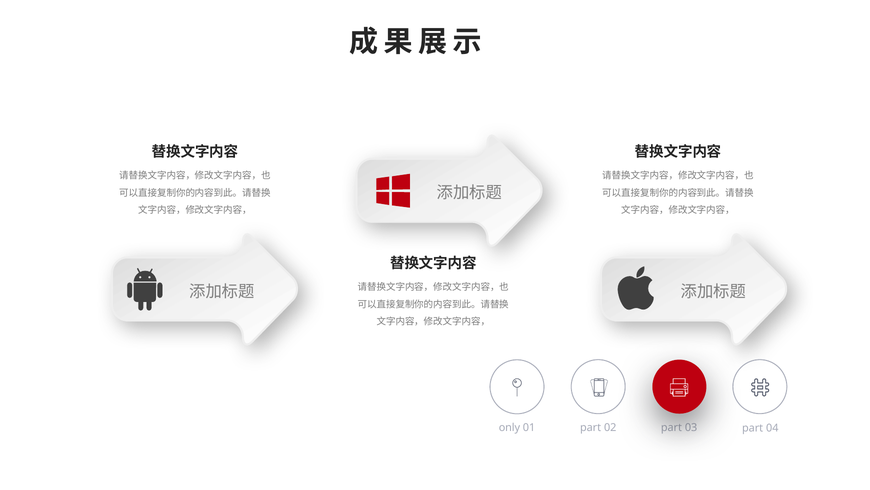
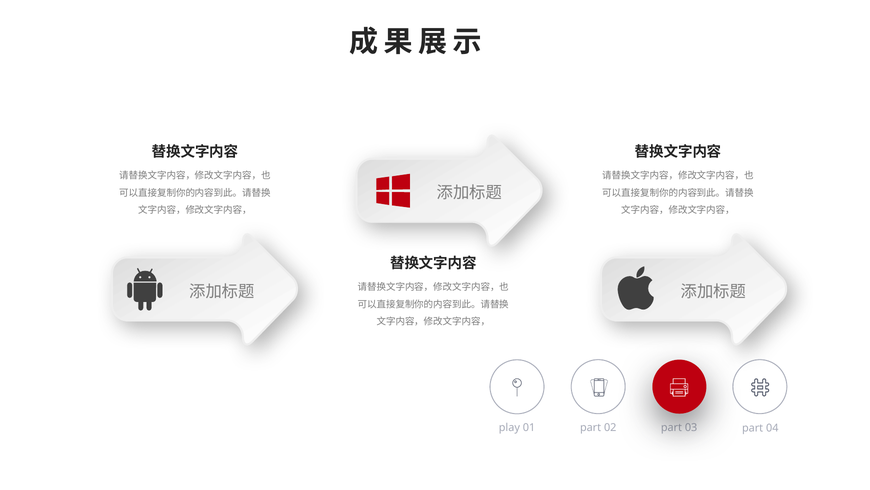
only: only -> play
